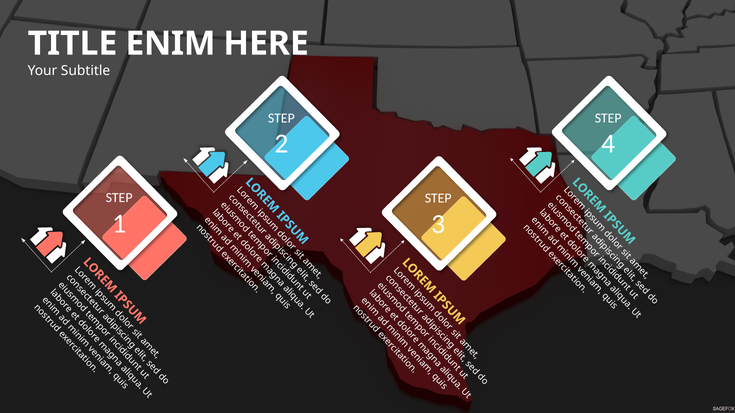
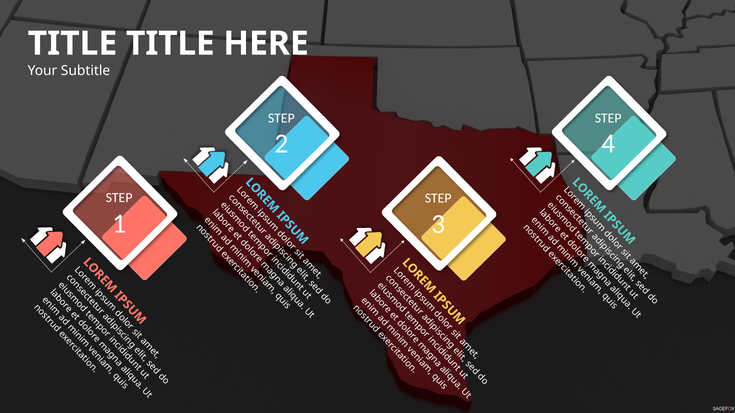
ENIM at (170, 44): ENIM -> TITLE
